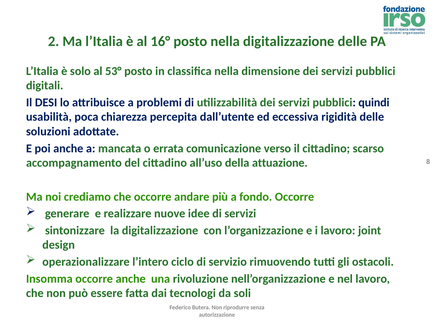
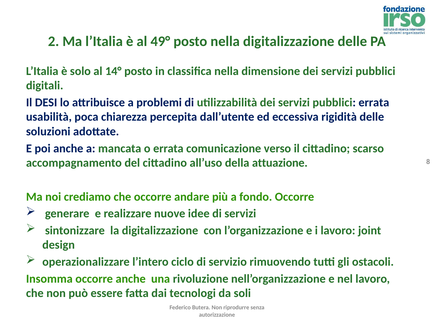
16°: 16° -> 49°
53°: 53° -> 14°
pubblici quindi: quindi -> errata
